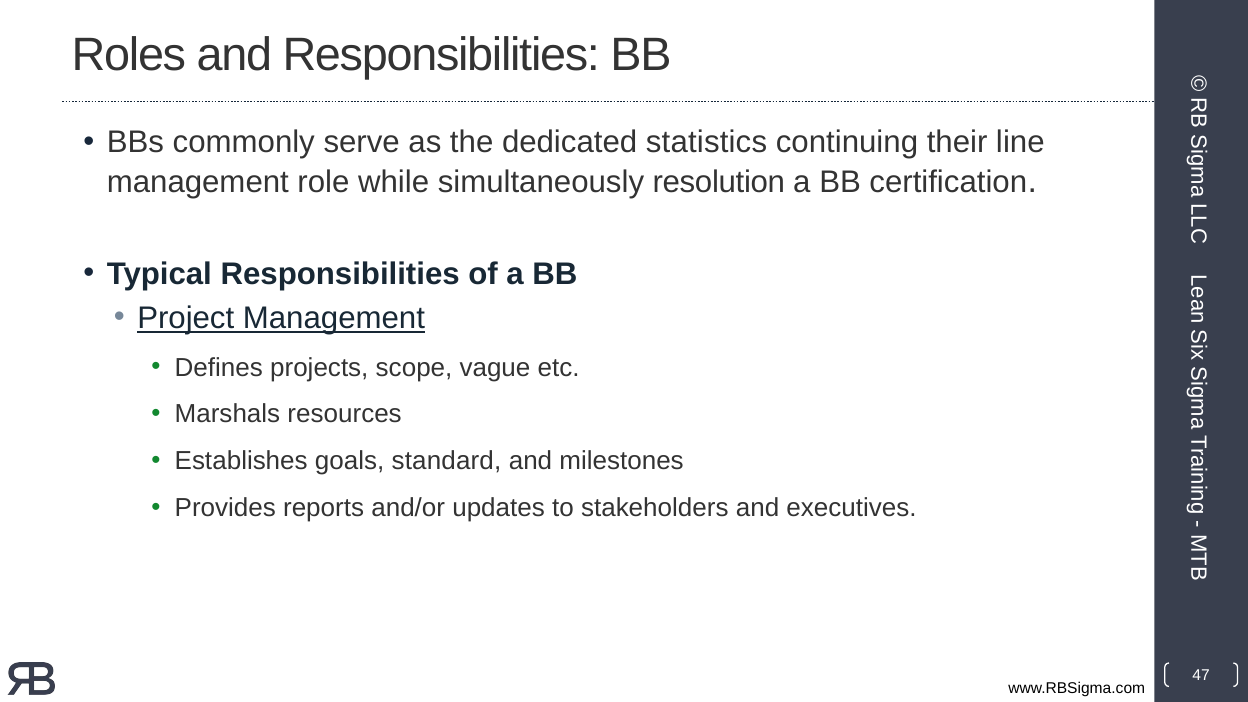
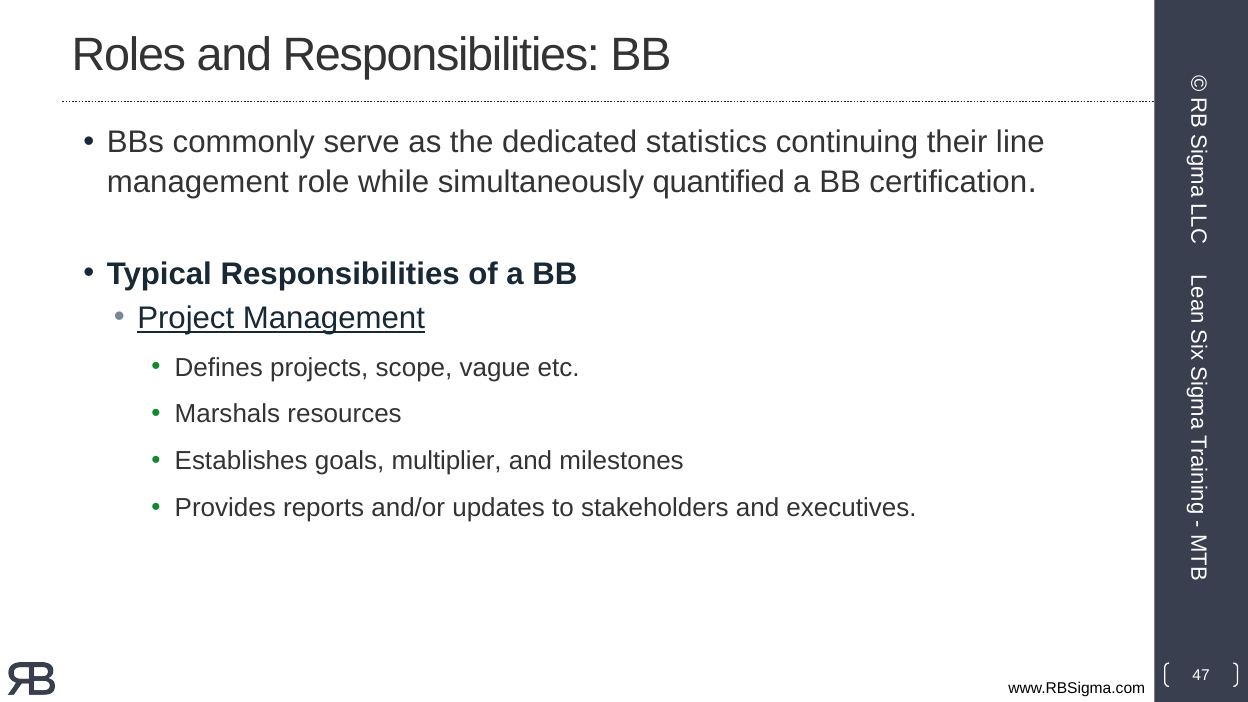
resolution: resolution -> quantified
standard: standard -> multiplier
